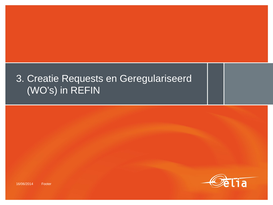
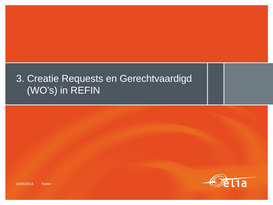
Geregulariseerd: Geregulariseerd -> Gerechtvaardigd
